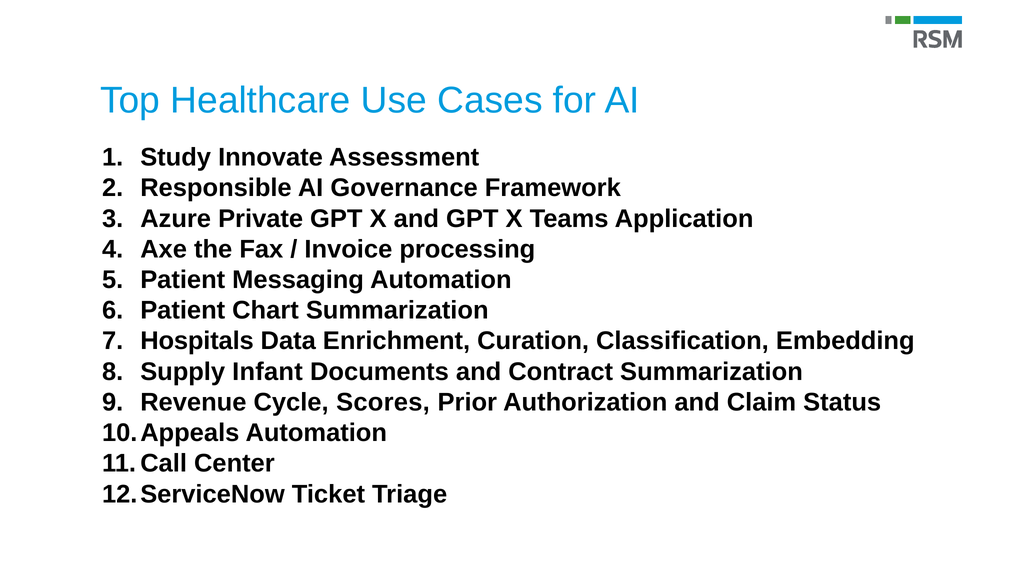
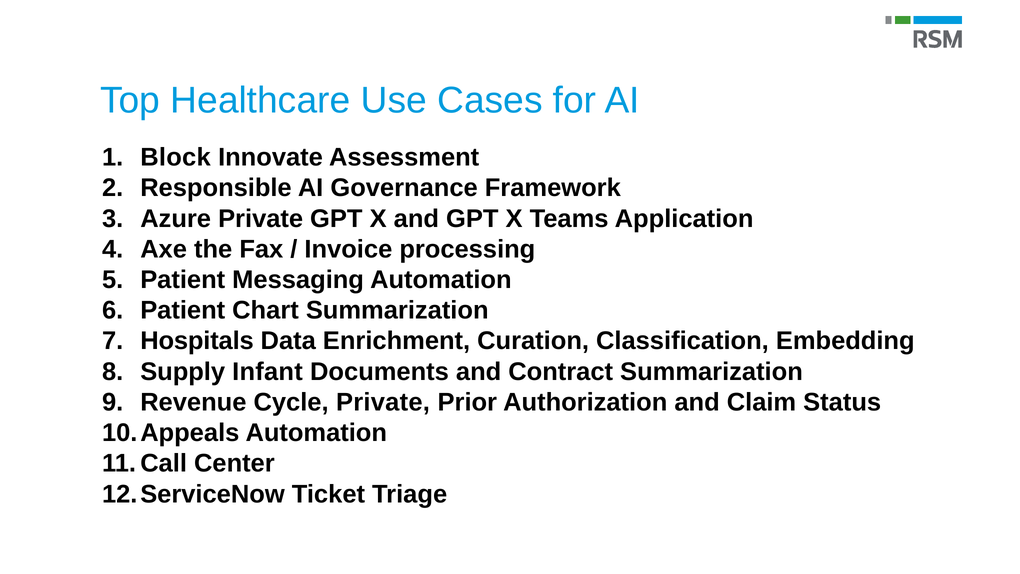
Study: Study -> Block
Cycle Scores: Scores -> Private
